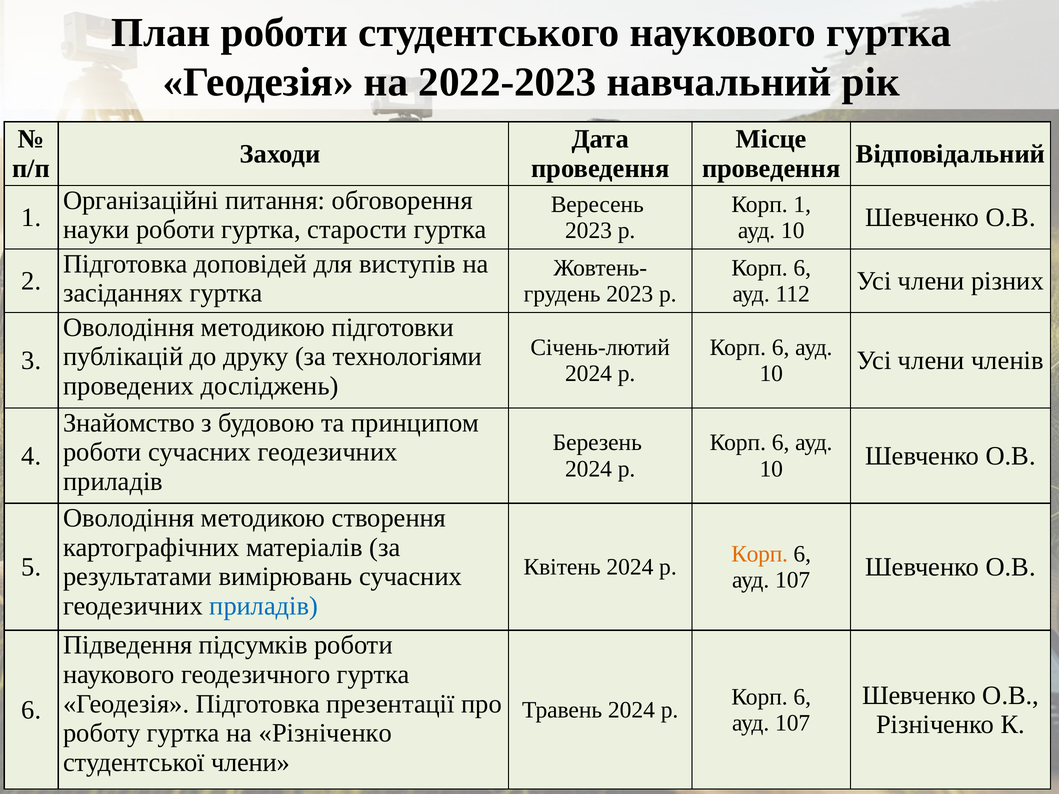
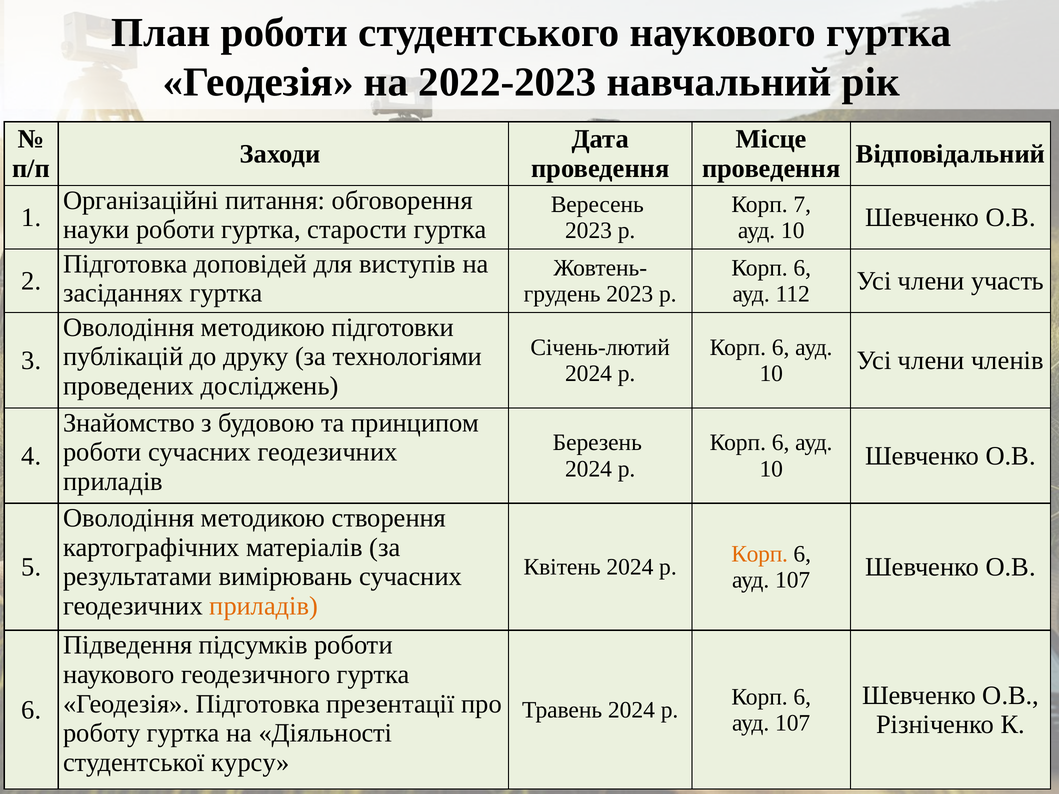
Корп 1: 1 -> 7
різних: різних -> участь
приладів at (264, 606) colour: blue -> orange
на Різніченко: Різніченко -> Діяльності
студентської члени: члени -> курсу
